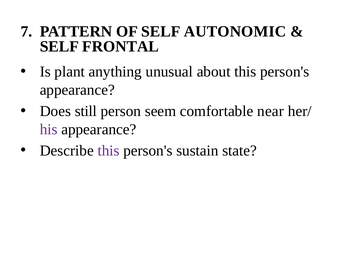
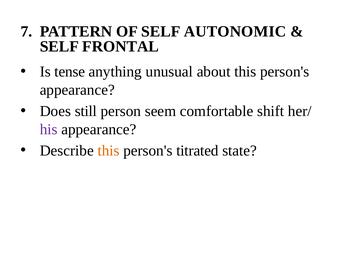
plant: plant -> tense
near: near -> shift
this at (109, 151) colour: purple -> orange
sustain: sustain -> titrated
